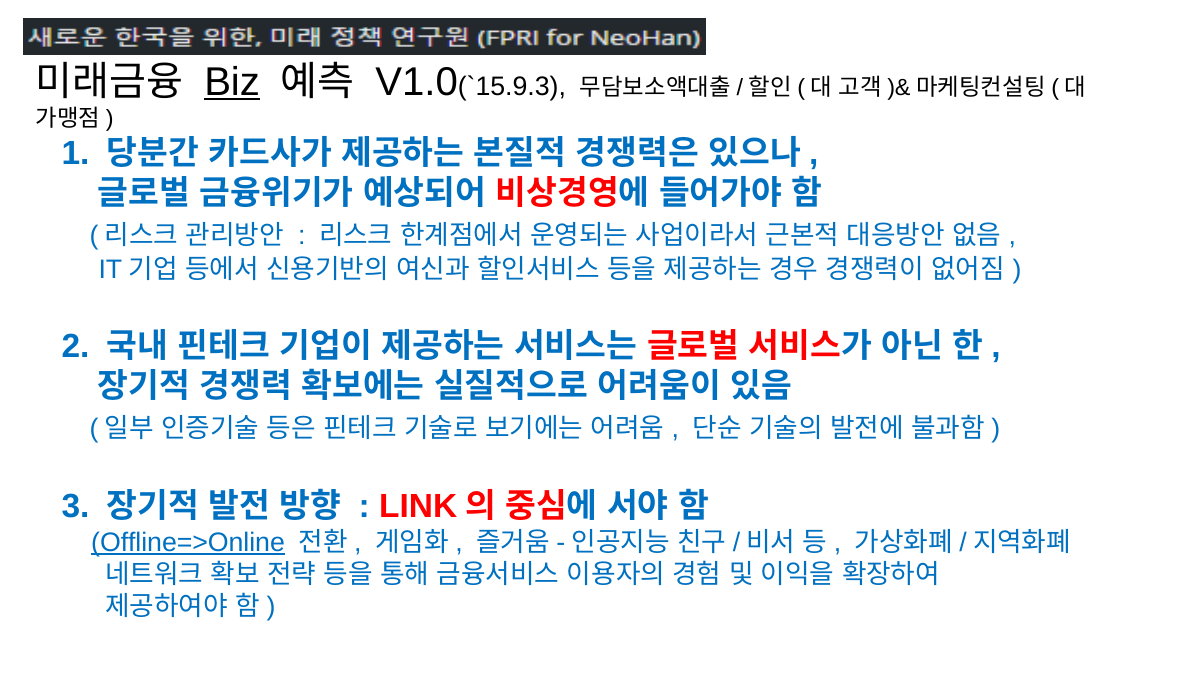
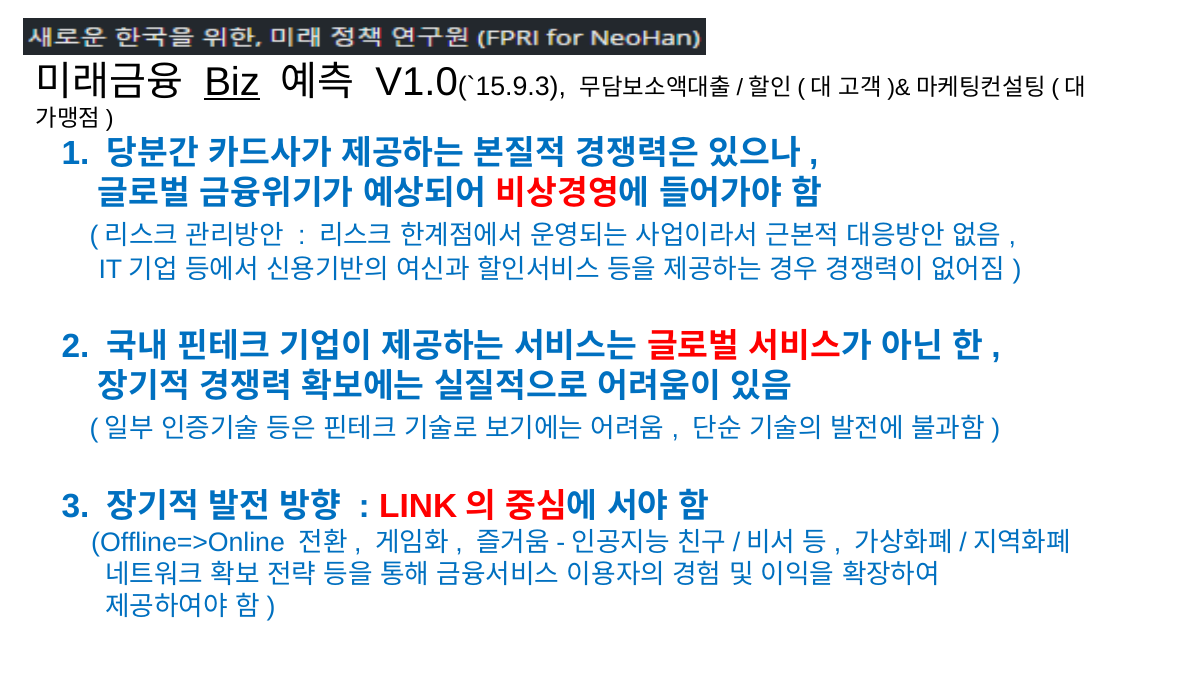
Offline=>Online underline: present -> none
